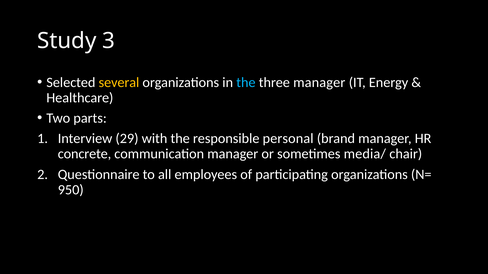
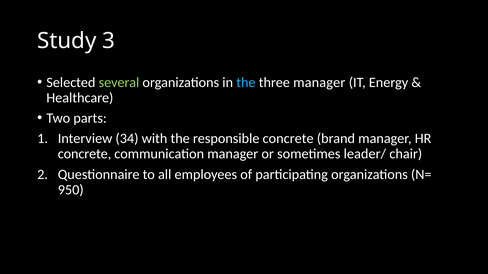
several colour: yellow -> light green
29: 29 -> 34
responsible personal: personal -> concrete
media/: media/ -> leader/
